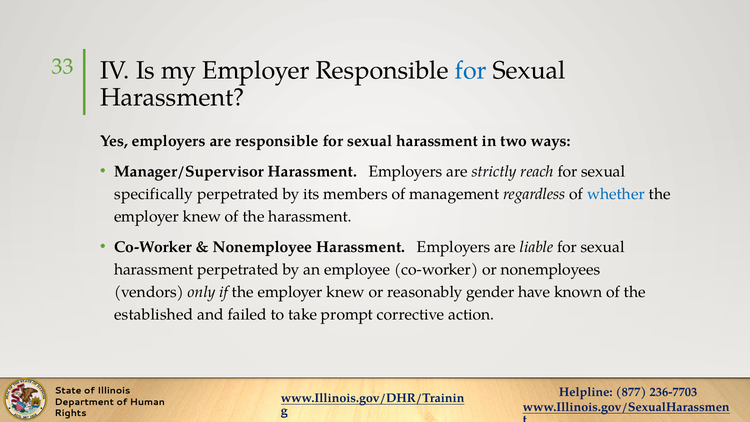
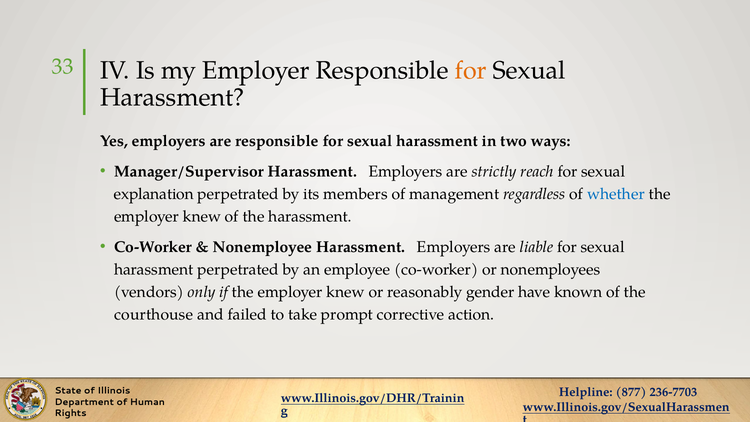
for at (471, 71) colour: blue -> orange
specifically: specifically -> explanation
established: established -> courthouse
